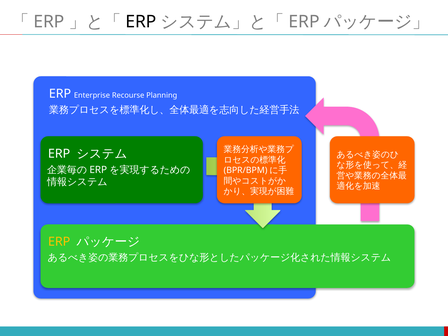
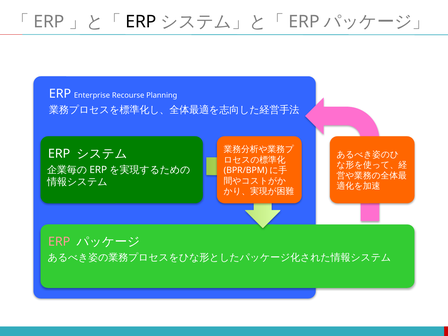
ERP at (59, 242) colour: yellow -> pink
